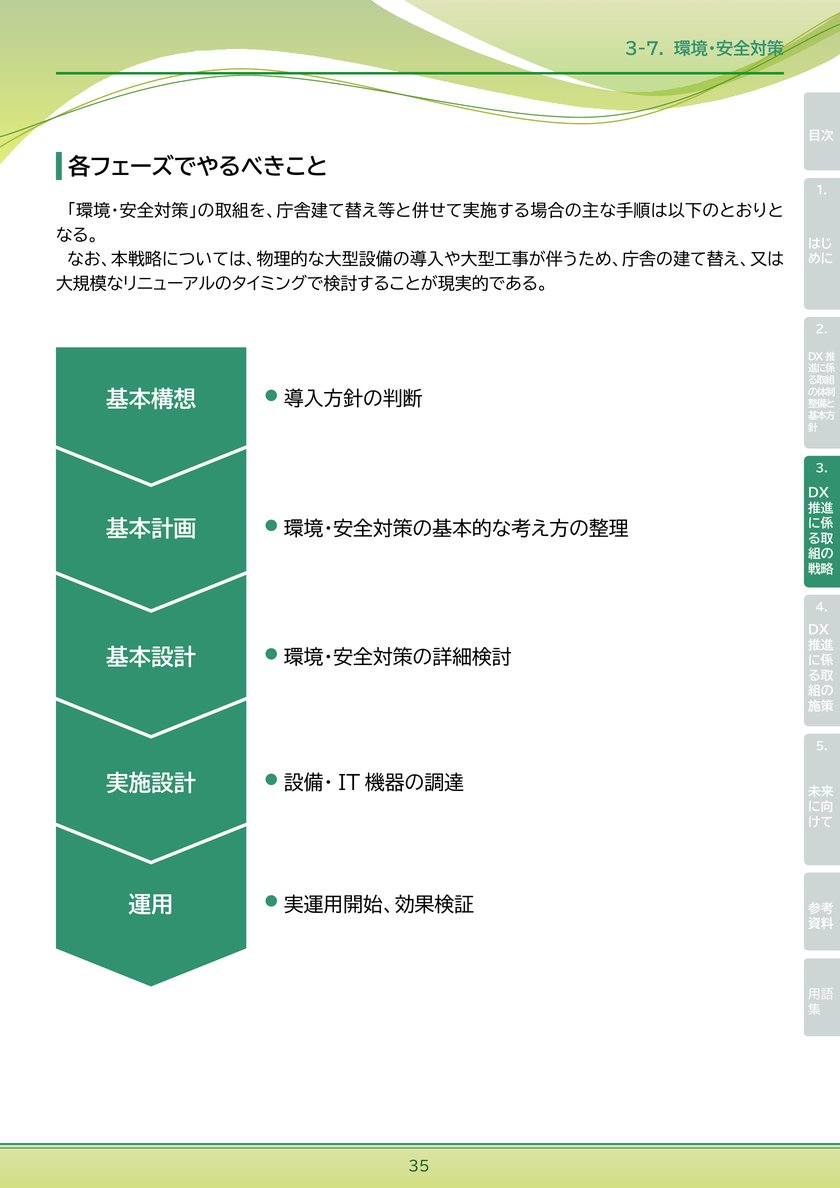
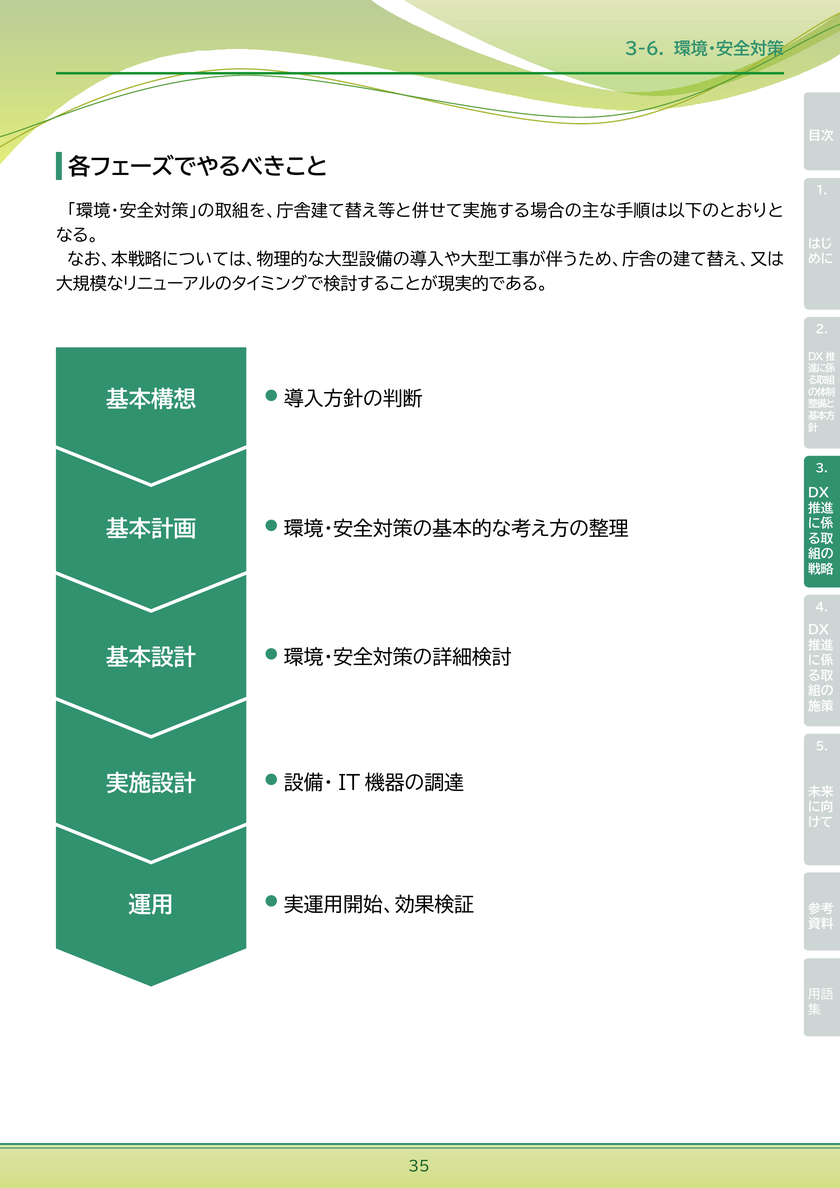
3-7: 3-7 -> 3-6
